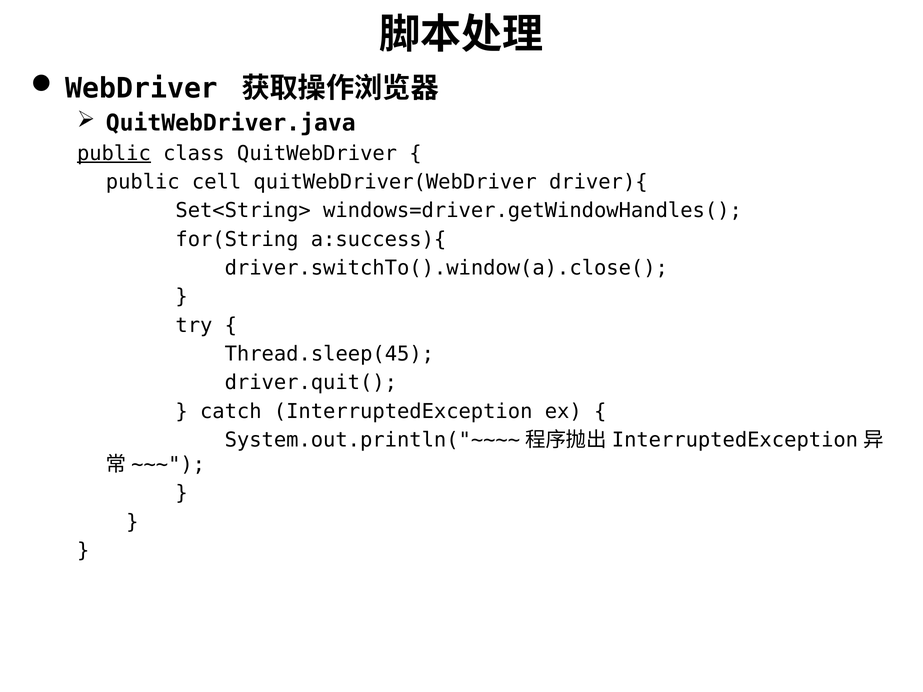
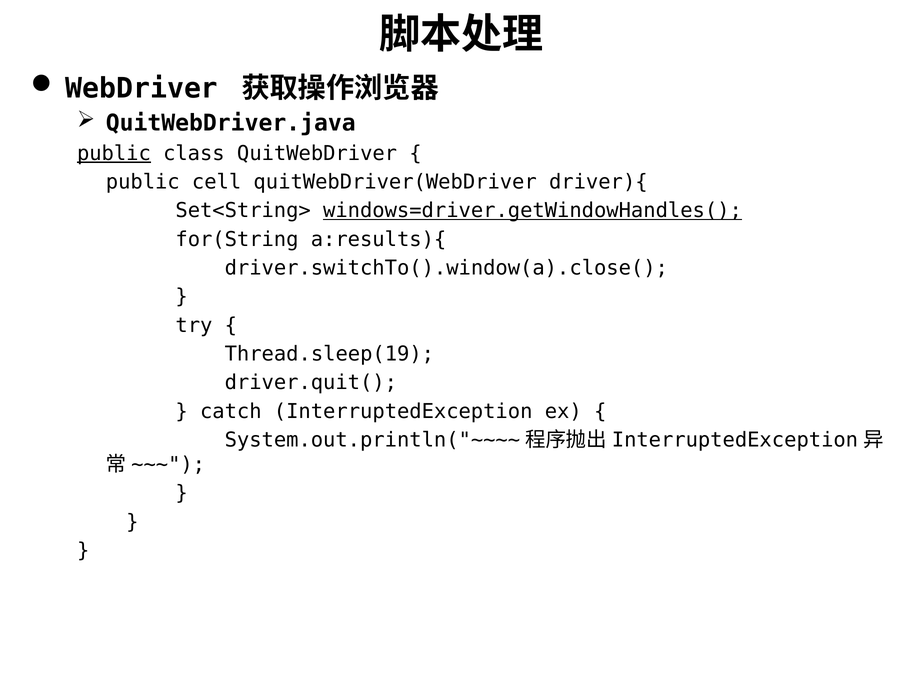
windows=driver.getWindowHandles( underline: none -> present
a:success){: a:success){ -> a:results){
Thread.sleep(45: Thread.sleep(45 -> Thread.sleep(19
